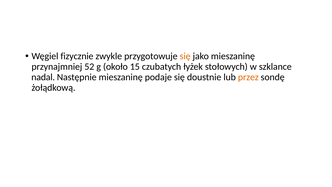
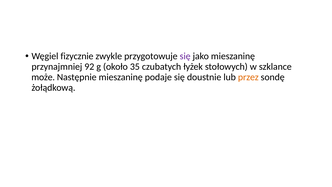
się at (185, 56) colour: orange -> purple
52: 52 -> 92
15: 15 -> 35
nadal: nadal -> może
